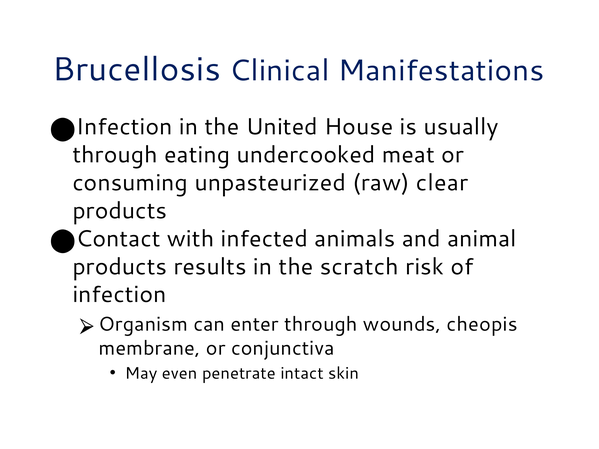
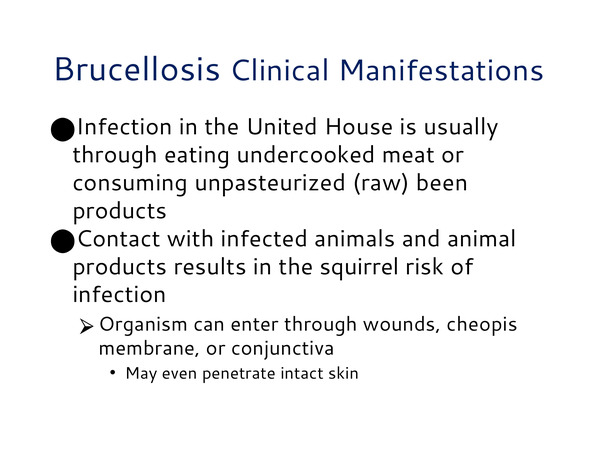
clear: clear -> been
scratch: scratch -> squirrel
